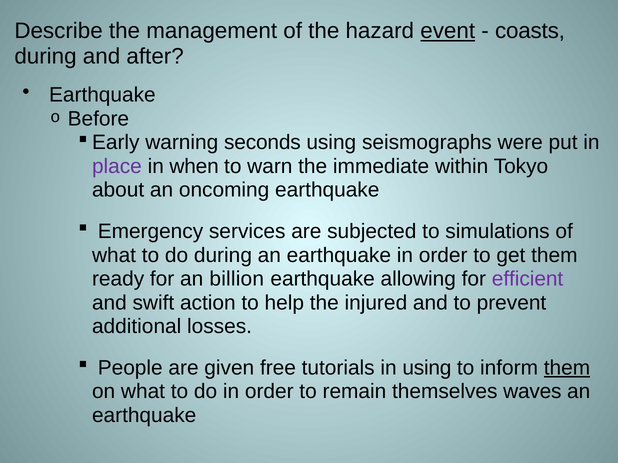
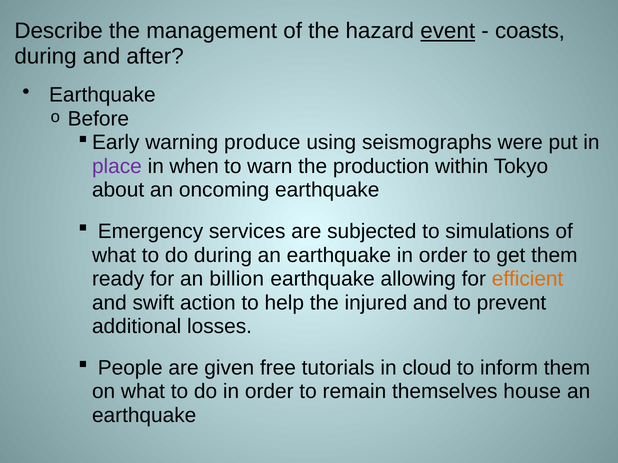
seconds: seconds -> produce
immediate: immediate -> production
efficient colour: purple -> orange
in using: using -> cloud
them at (567, 368) underline: present -> none
waves: waves -> house
